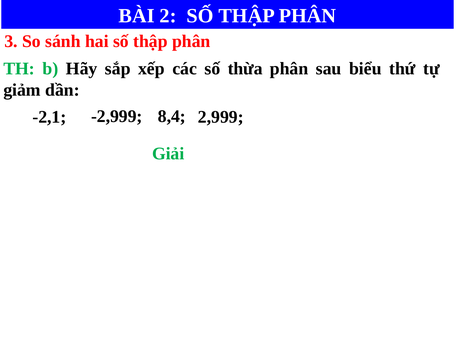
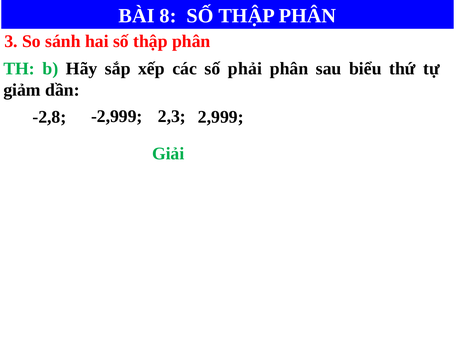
2: 2 -> 8
thừa: thừa -> phải
-2,1: -2,1 -> -2,8
8,4: 8,4 -> 2,3
